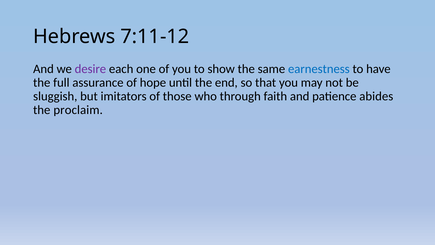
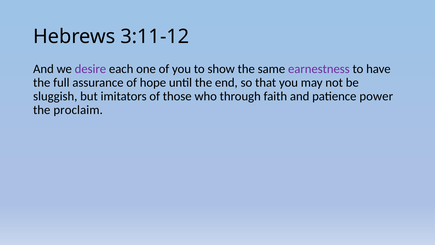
7:11-12: 7:11-12 -> 3:11-12
earnestness colour: blue -> purple
abides: abides -> power
